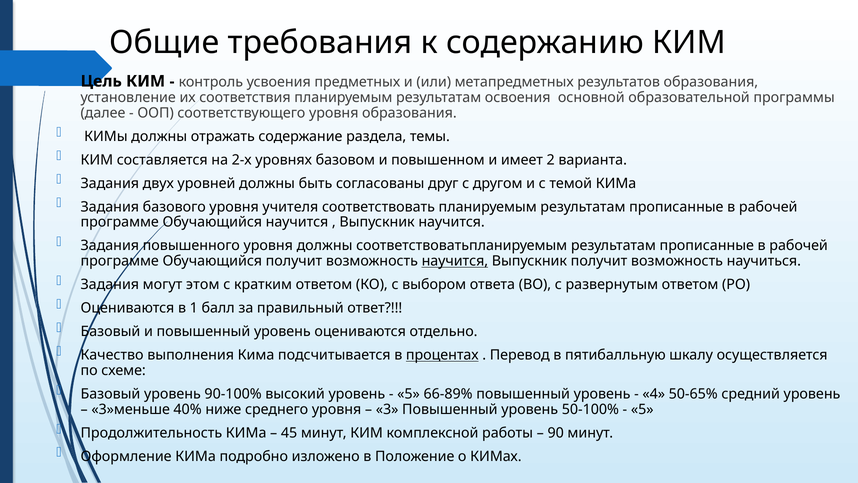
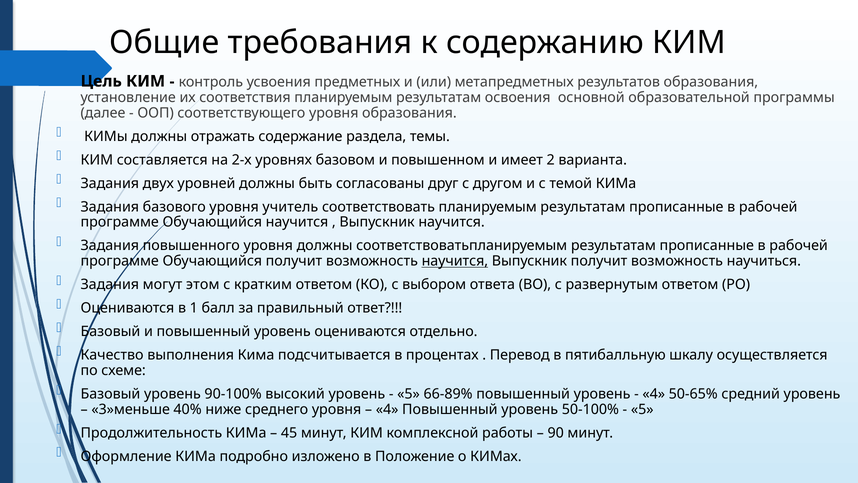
учителя: учителя -> учитель
процентах underline: present -> none
3 at (387, 409): 3 -> 4
